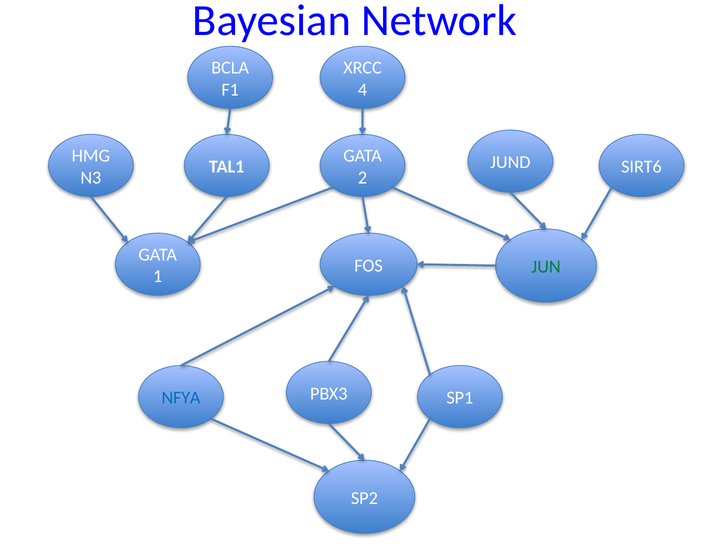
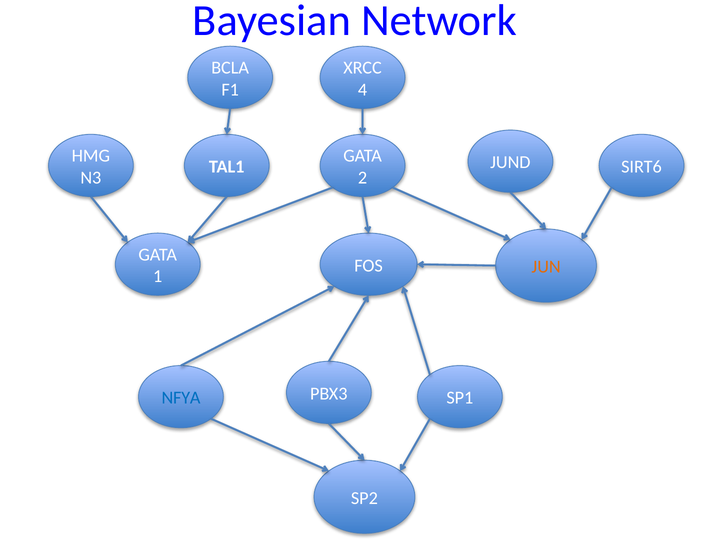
JUN colour: green -> orange
